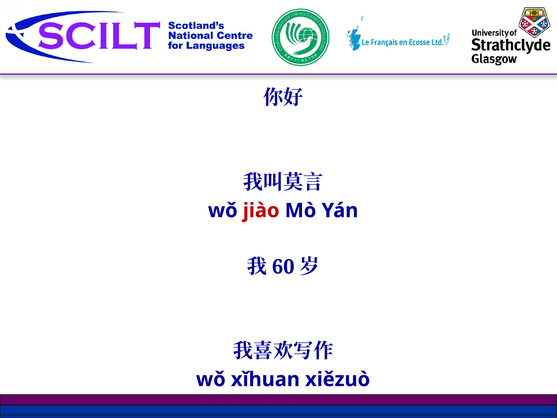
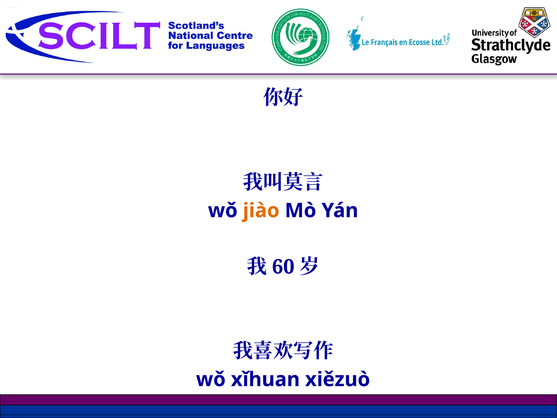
jiào colour: red -> orange
